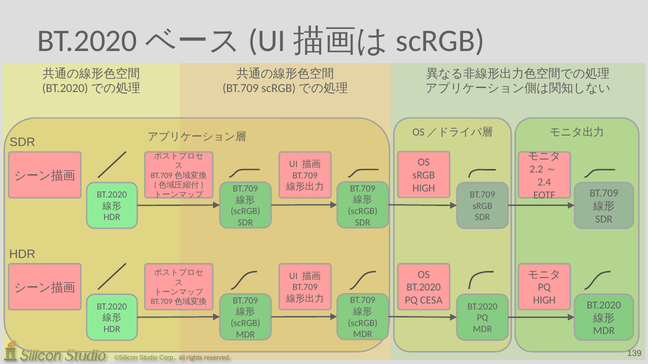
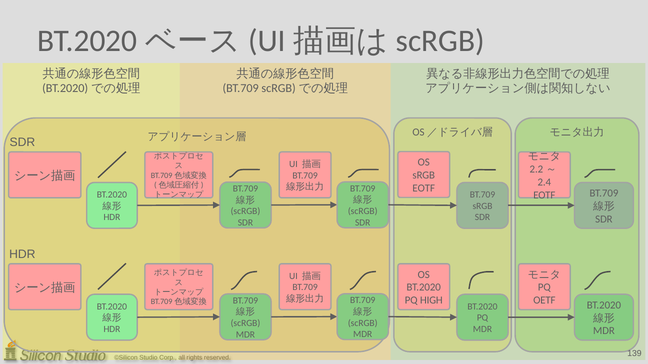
HIGH at (424, 188): HIGH -> EOTF
CESA: CESA -> HIGH
HIGH at (544, 301): HIGH -> OETF
